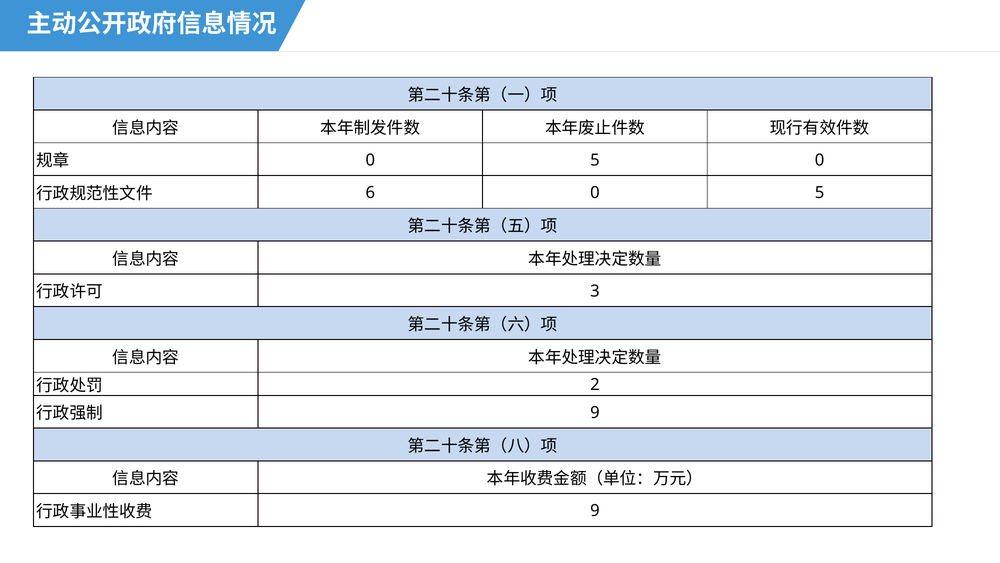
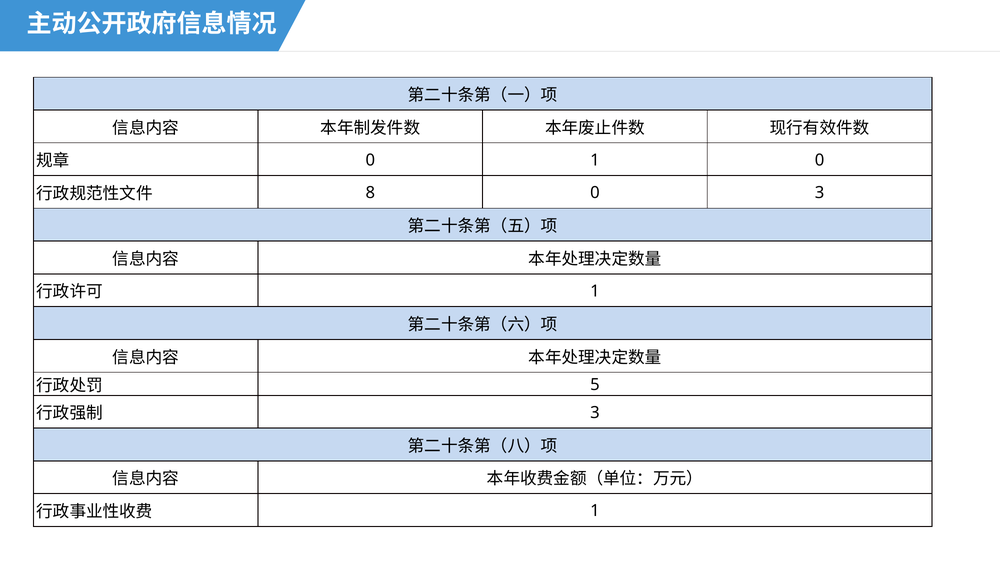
5 at (595, 160): 5 -> 1
6: 6 -> 8
5 at (820, 193): 5 -> 3
3 at (595, 291): 3 -> 1
2: 2 -> 5
9 at (595, 412): 9 -> 3
9 at (595, 510): 9 -> 1
